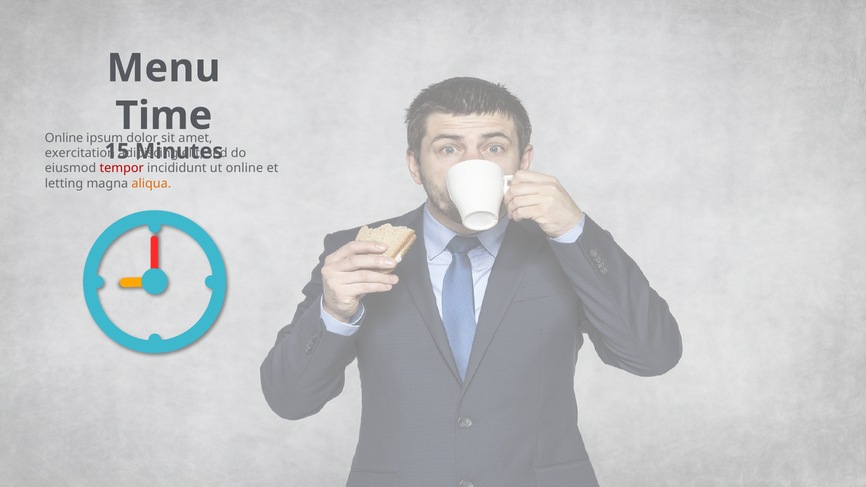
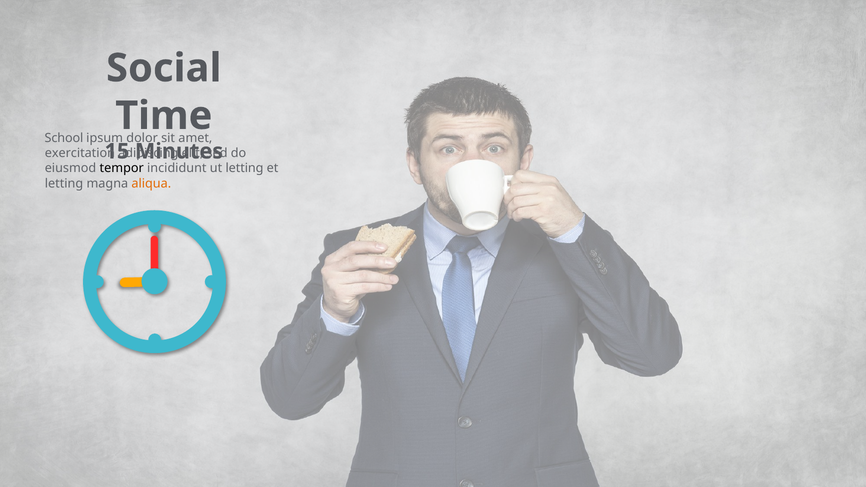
Menu: Menu -> Social
Online at (64, 138): Online -> School
tempor colour: red -> black
online at (244, 168): online -> letting
